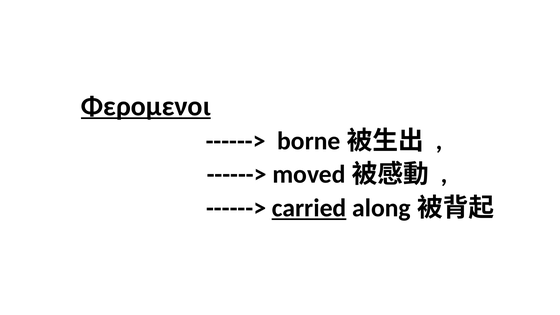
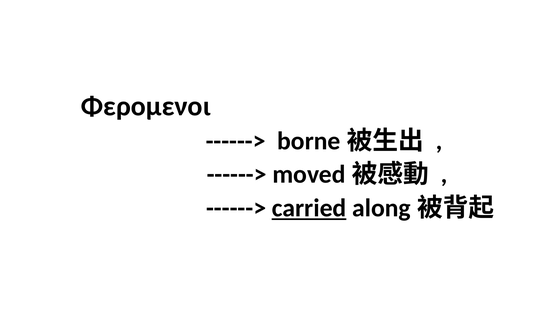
Φερομενοι underline: present -> none
